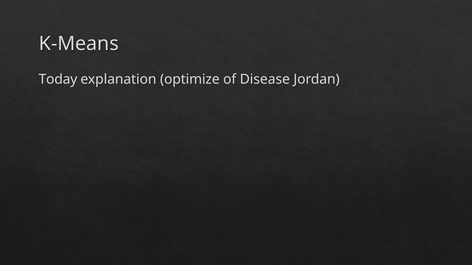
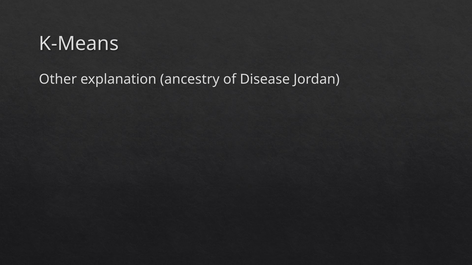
Today: Today -> Other
optimize: optimize -> ancestry
